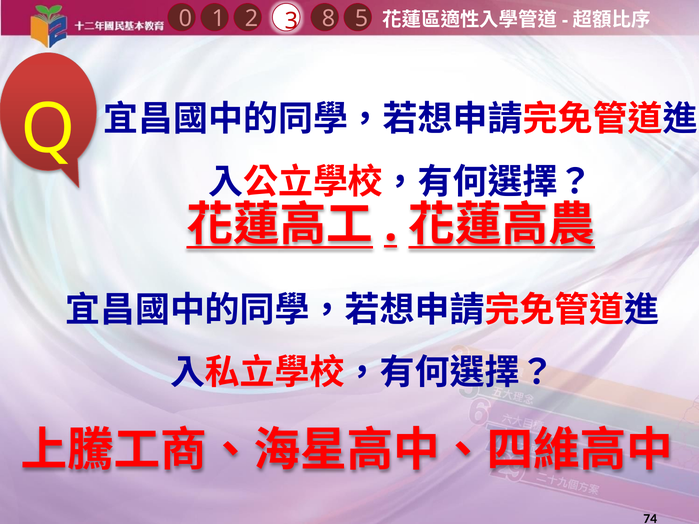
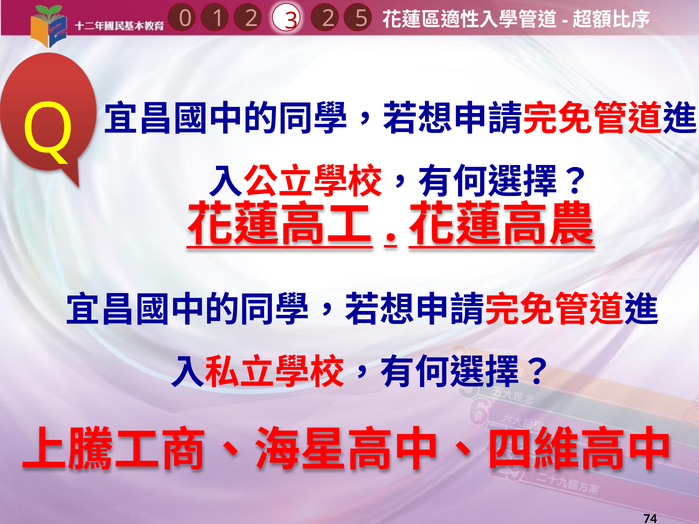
1 8: 8 -> 2
